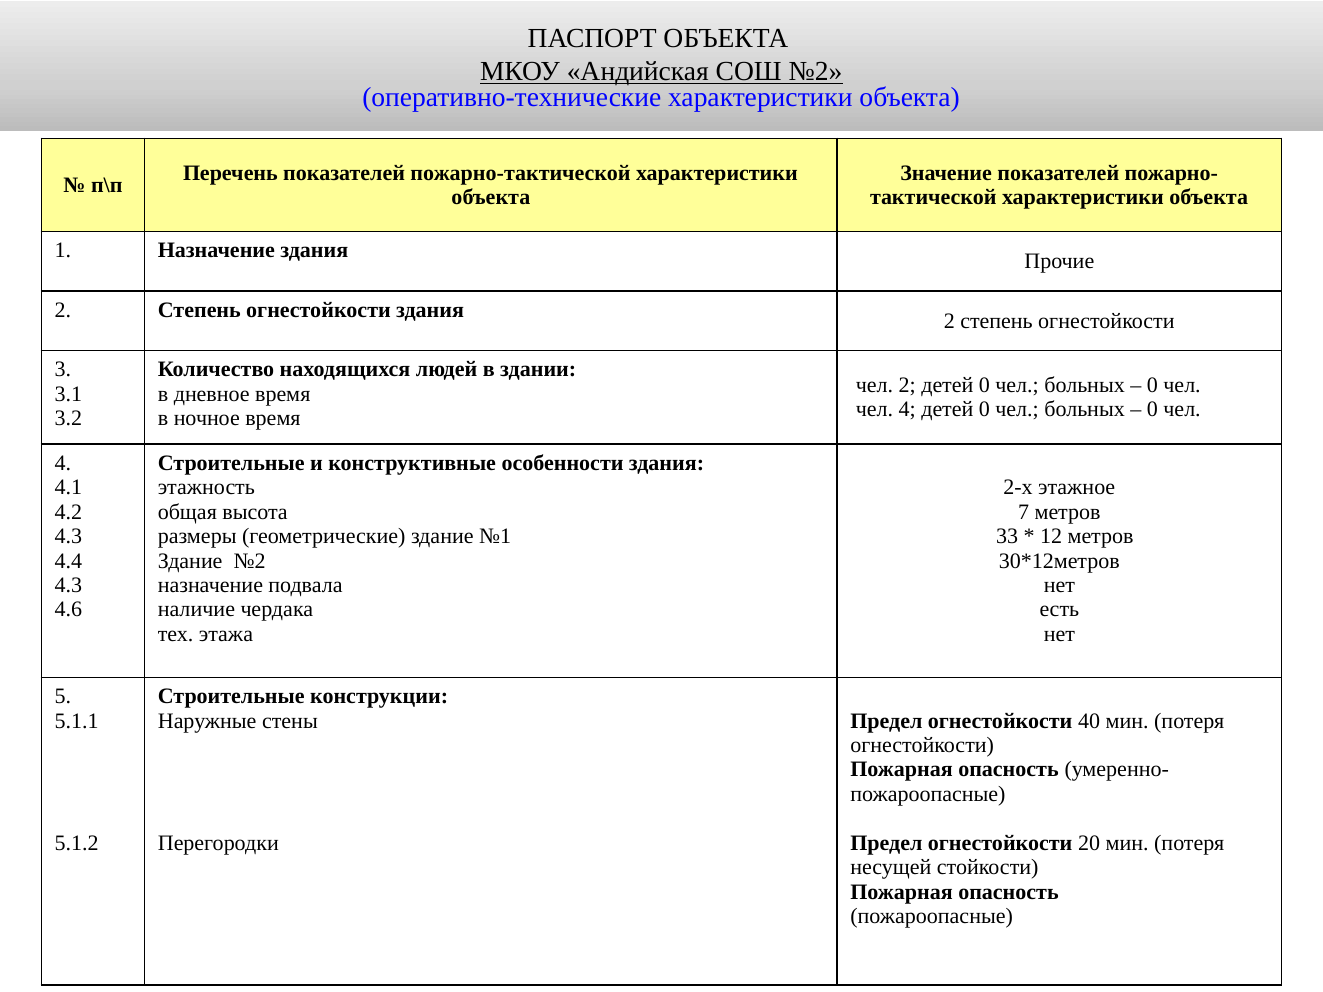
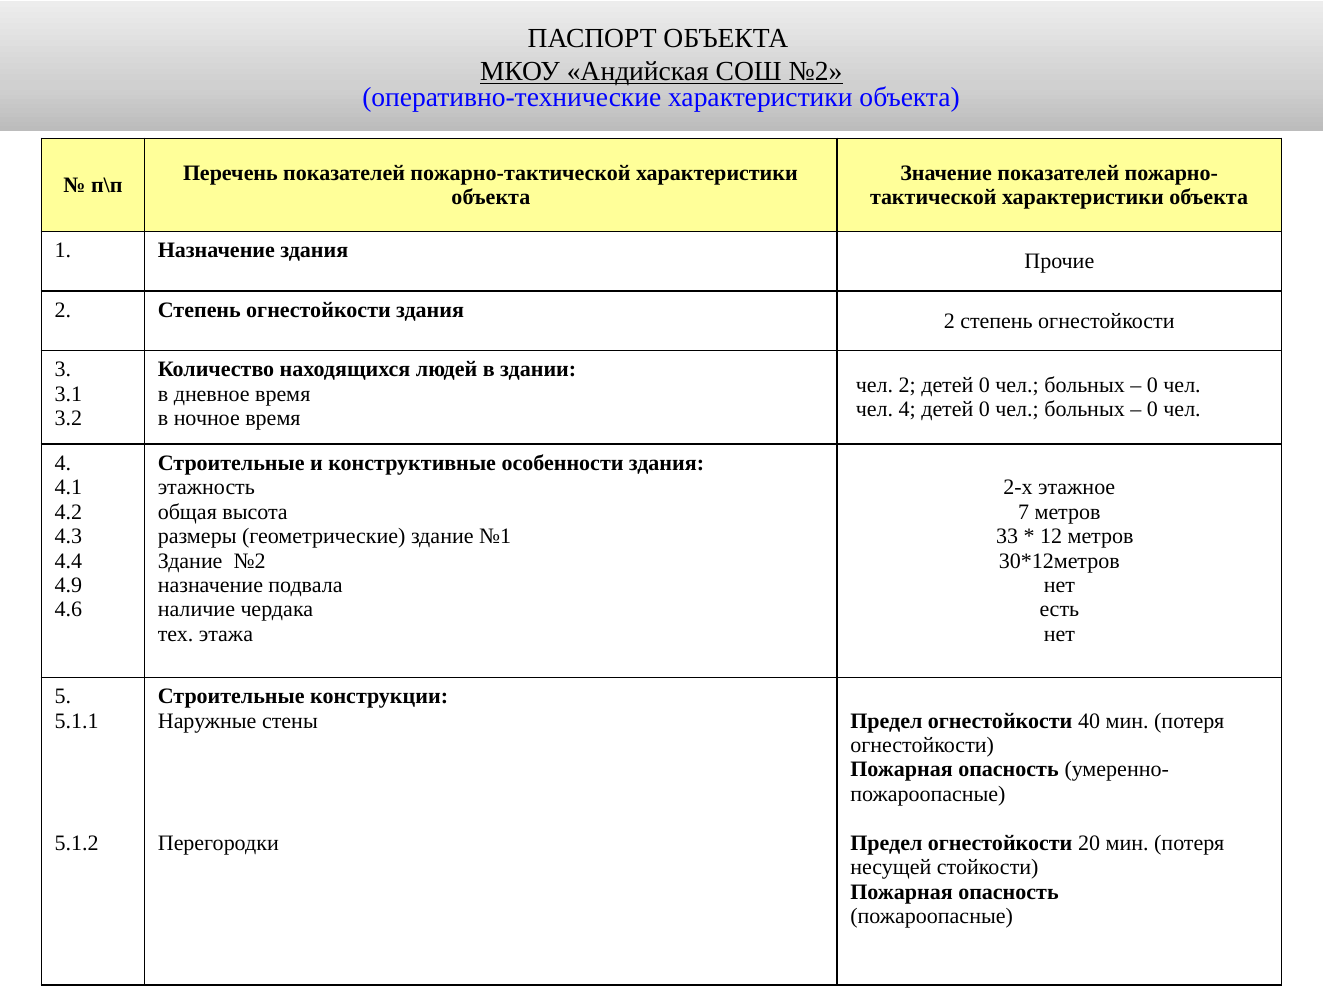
4.3 at (68, 585): 4.3 -> 4.9
